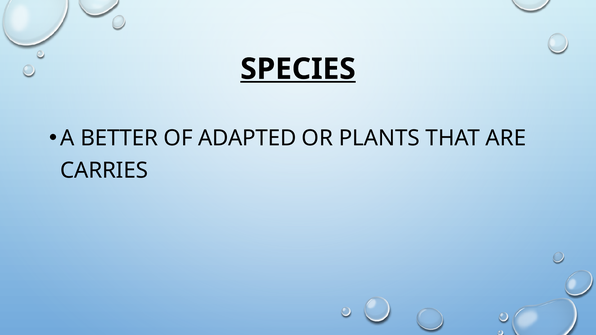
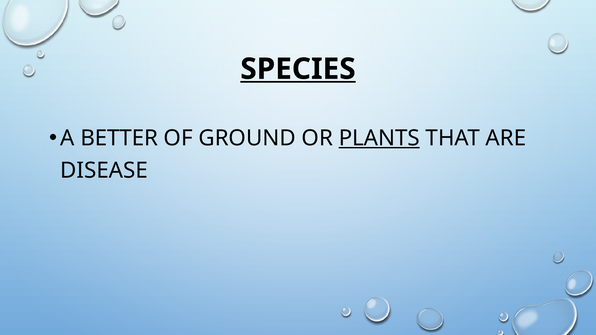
ADAPTED: ADAPTED -> GROUND
PLANTS underline: none -> present
CARRIES: CARRIES -> DISEASE
